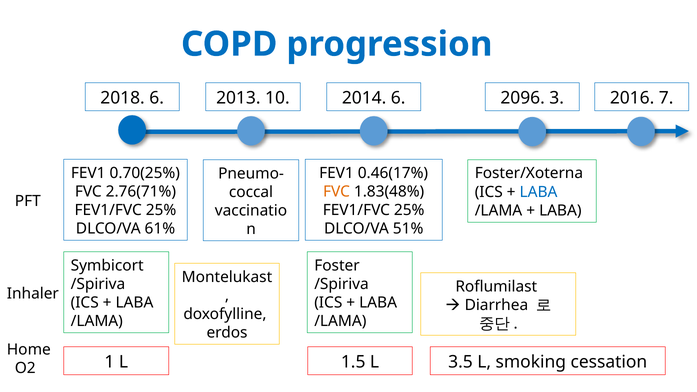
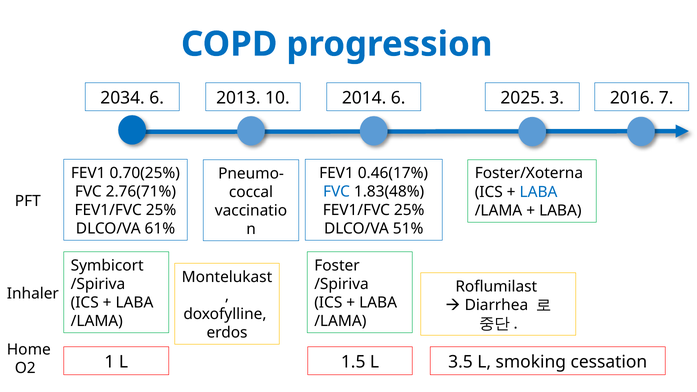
2018: 2018 -> 2034
2096: 2096 -> 2025
FVC at (337, 192) colour: orange -> blue
